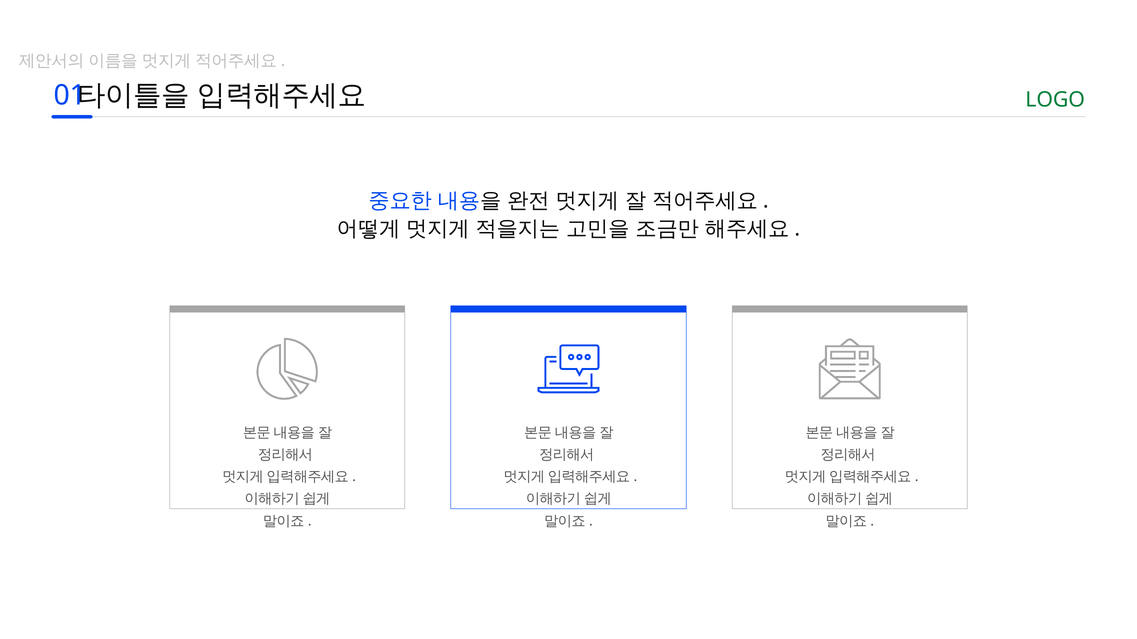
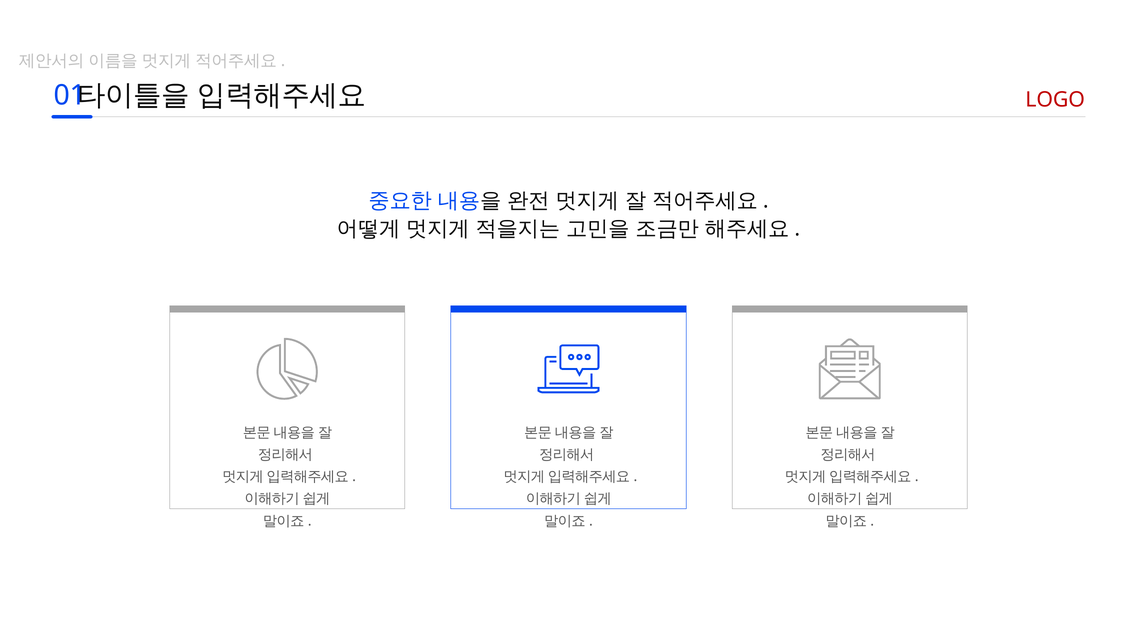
LOGO colour: green -> red
